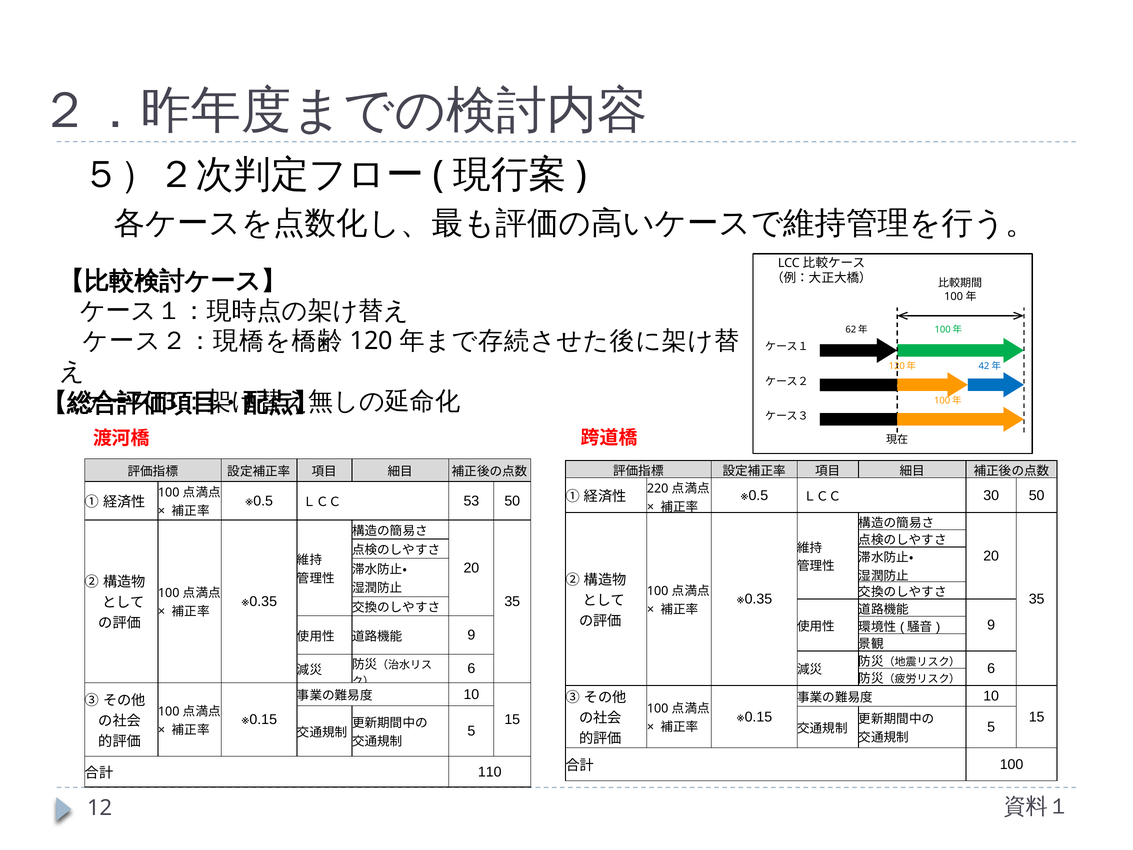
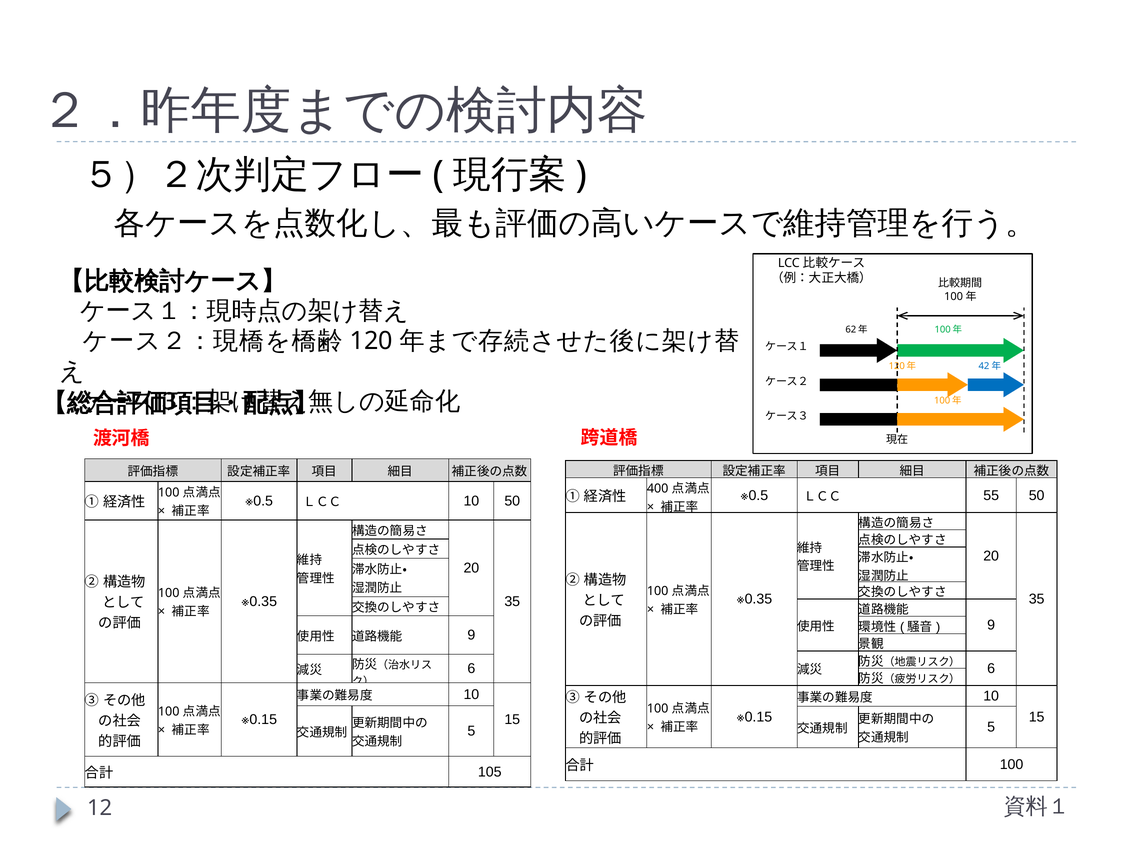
30: 30 -> 55
220: 220 -> 400
ＬＣＣ 53: 53 -> 10
110: 110 -> 105
